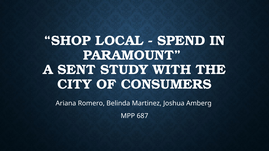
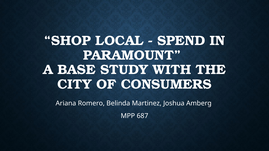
SENT: SENT -> BASE
